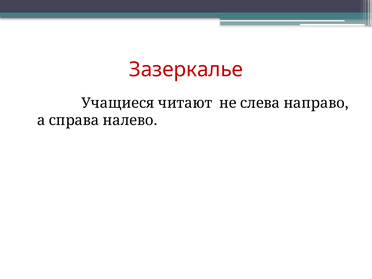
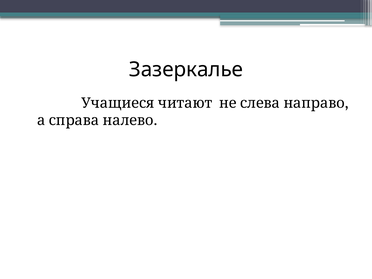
Зазеркалье colour: red -> black
